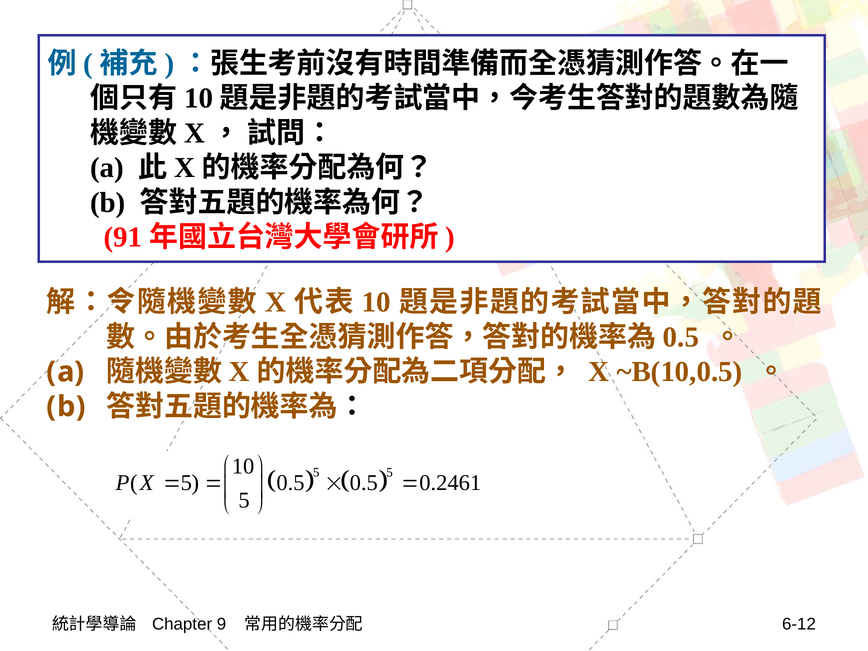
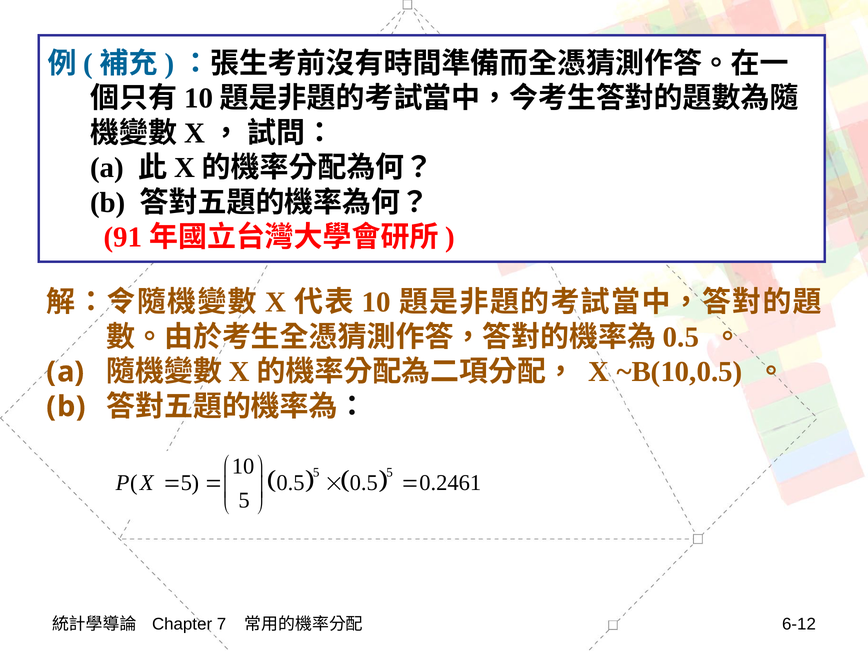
9: 9 -> 7
